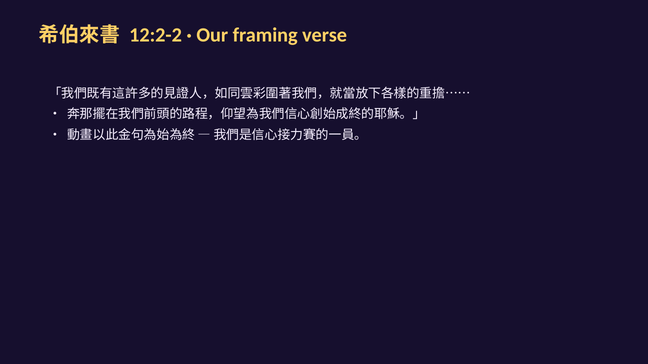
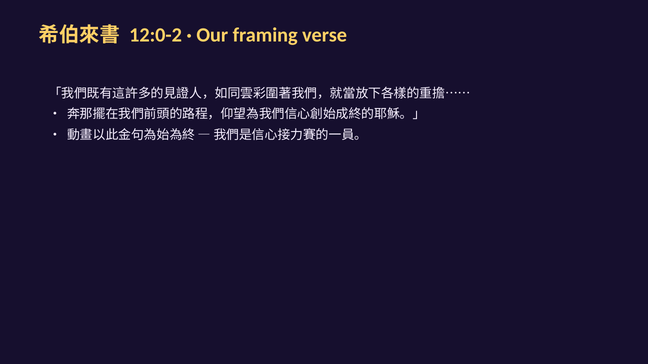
12:2-2: 12:2-2 -> 12:0-2
